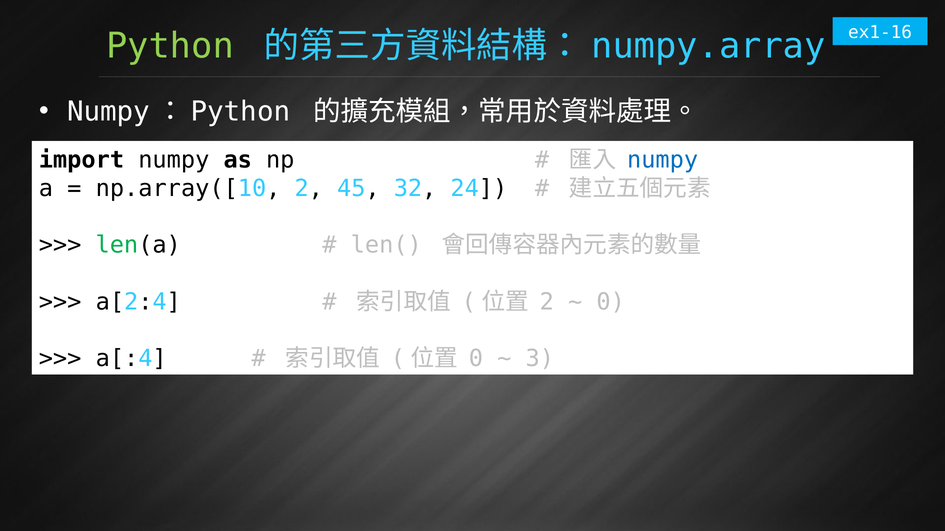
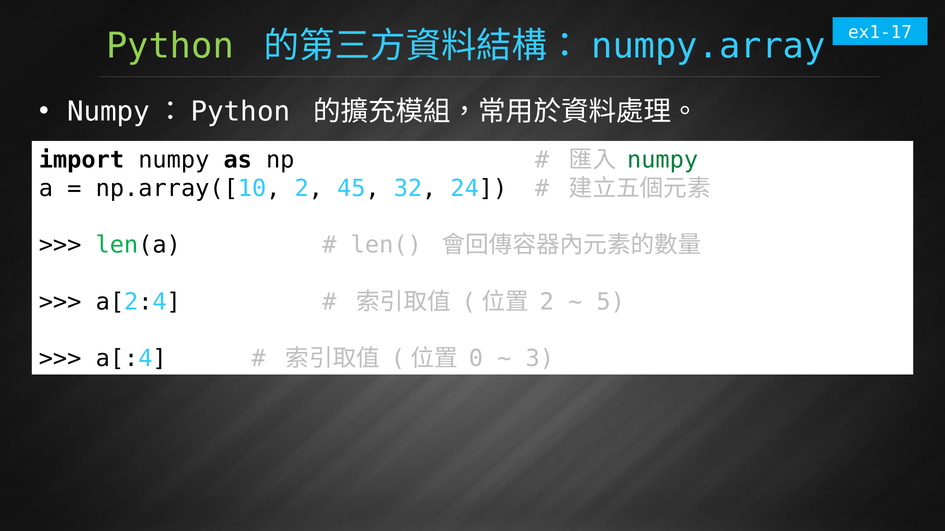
ex1-16: ex1-16 -> ex1-17
numpy at (663, 160) colour: blue -> green
0 at (611, 302): 0 -> 5
